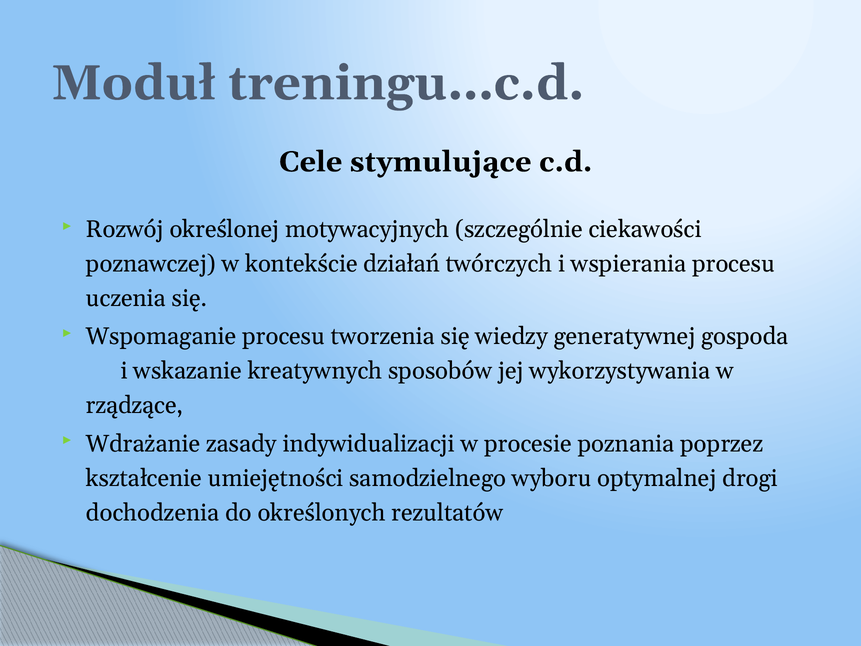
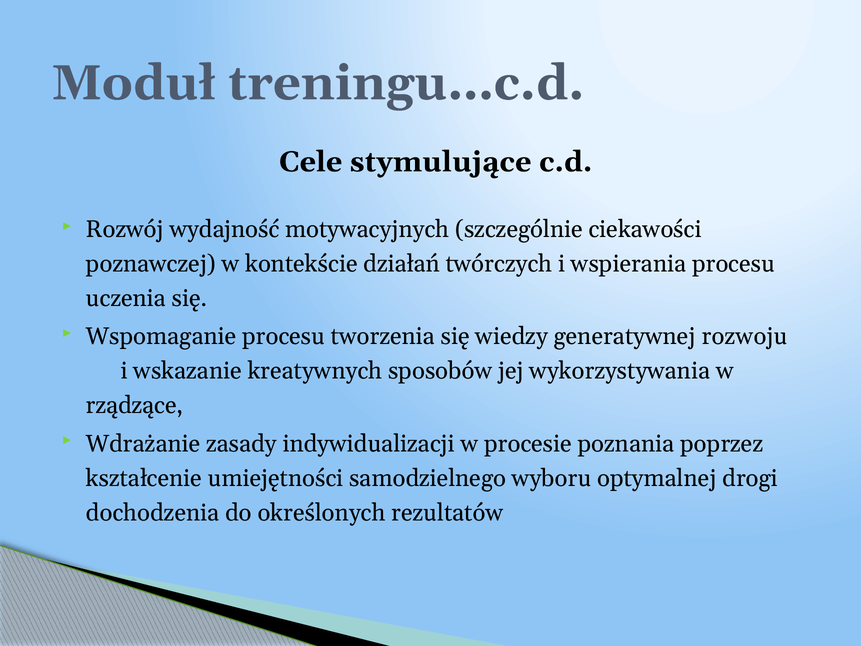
określonej: określonej -> wydajność
gospoda: gospoda -> rozwoju
